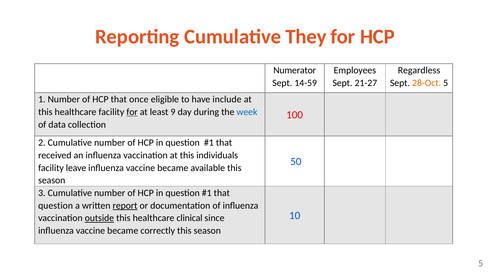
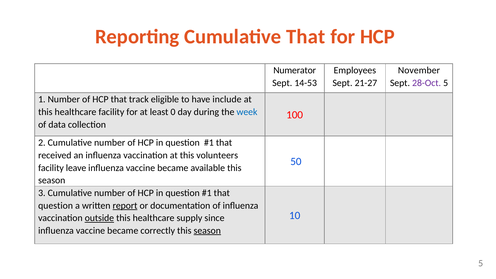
Cumulative They: They -> That
Regardless: Regardless -> November
14-59: 14-59 -> 14-53
28-Oct colour: orange -> purple
once: once -> track
for at (132, 112) underline: present -> none
9: 9 -> 0
individuals: individuals -> volunteers
clinical: clinical -> supply
season at (207, 231) underline: none -> present
